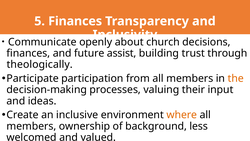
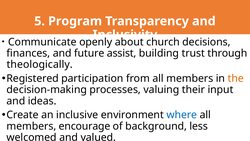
5 Finances: Finances -> Program
Participate: Participate -> Registered
where colour: orange -> blue
ownership: ownership -> encourage
